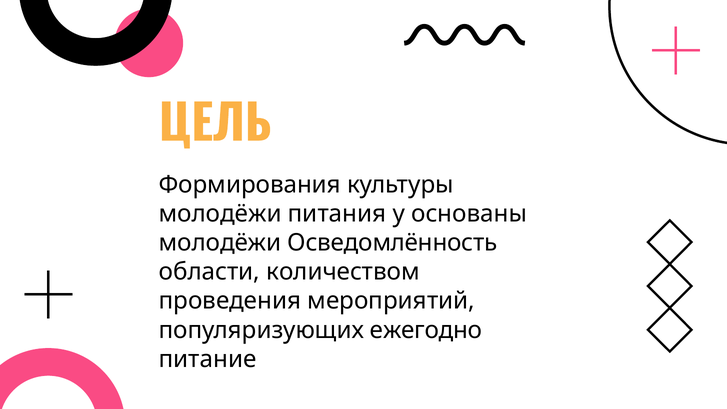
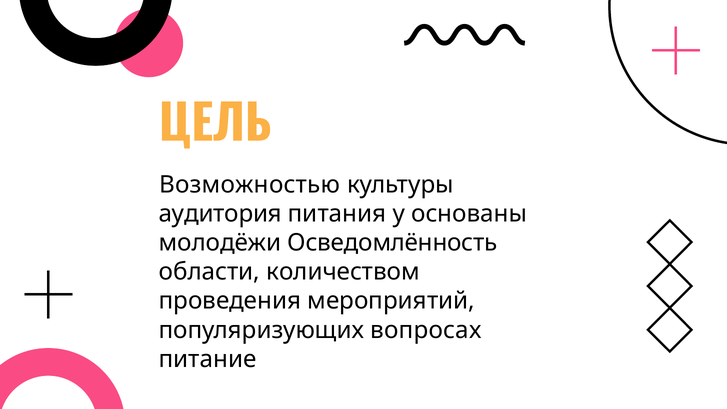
Формирования: Формирования -> Возможностью
молодёжи at (220, 214): молодёжи -> аудитория
ежегодно: ежегодно -> вопросах
